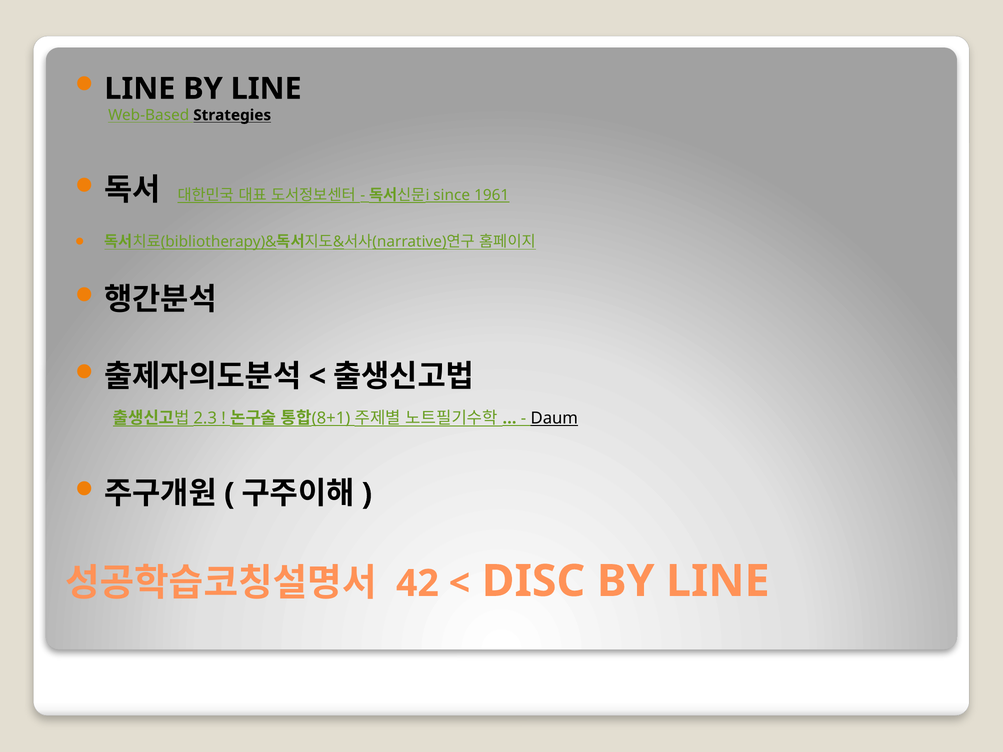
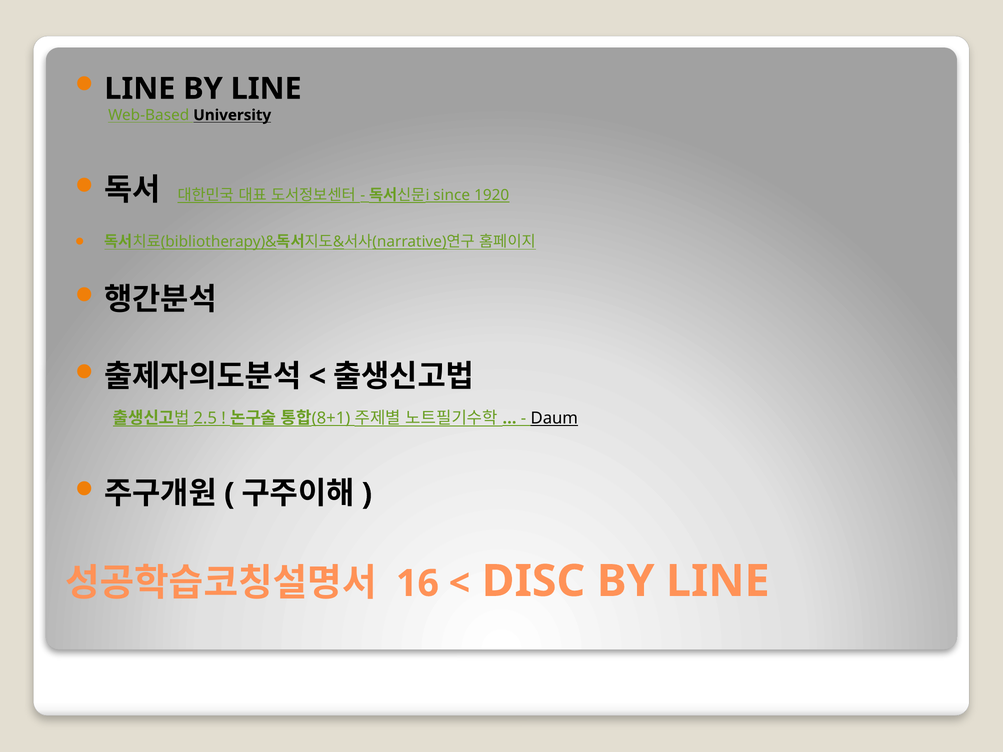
Strategies: Strategies -> University
1961: 1961 -> 1920
2.3: 2.3 -> 2.5
42: 42 -> 16
